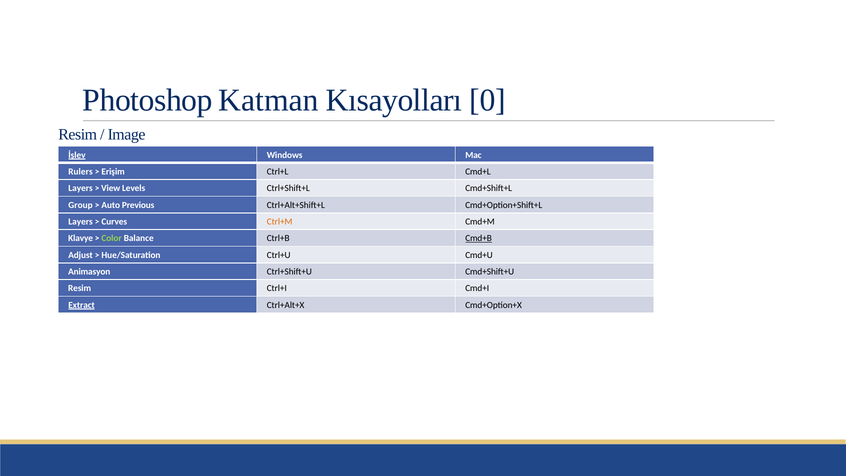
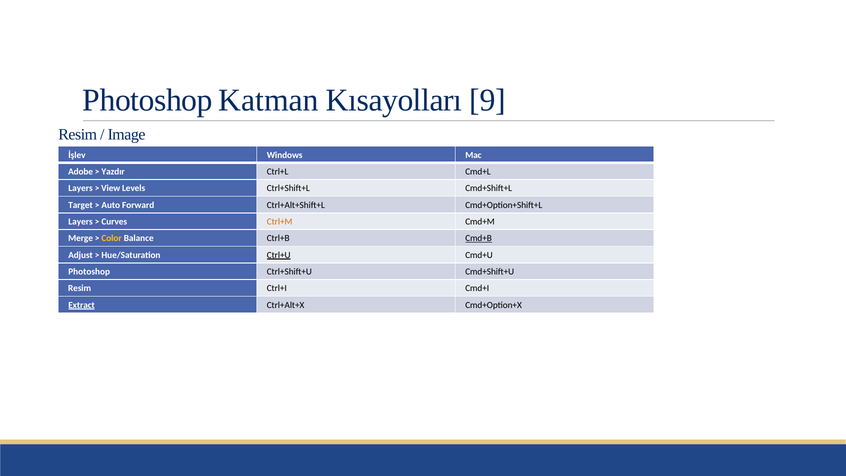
0: 0 -> 9
İşlev underline: present -> none
Rulers: Rulers -> Adobe
Erişim: Erişim -> Yazdır
Group: Group -> Target
Previous: Previous -> Forward
Klavye: Klavye -> Merge
Color colour: light green -> yellow
Ctrl+U underline: none -> present
Animasyon at (89, 272): Animasyon -> Photoshop
